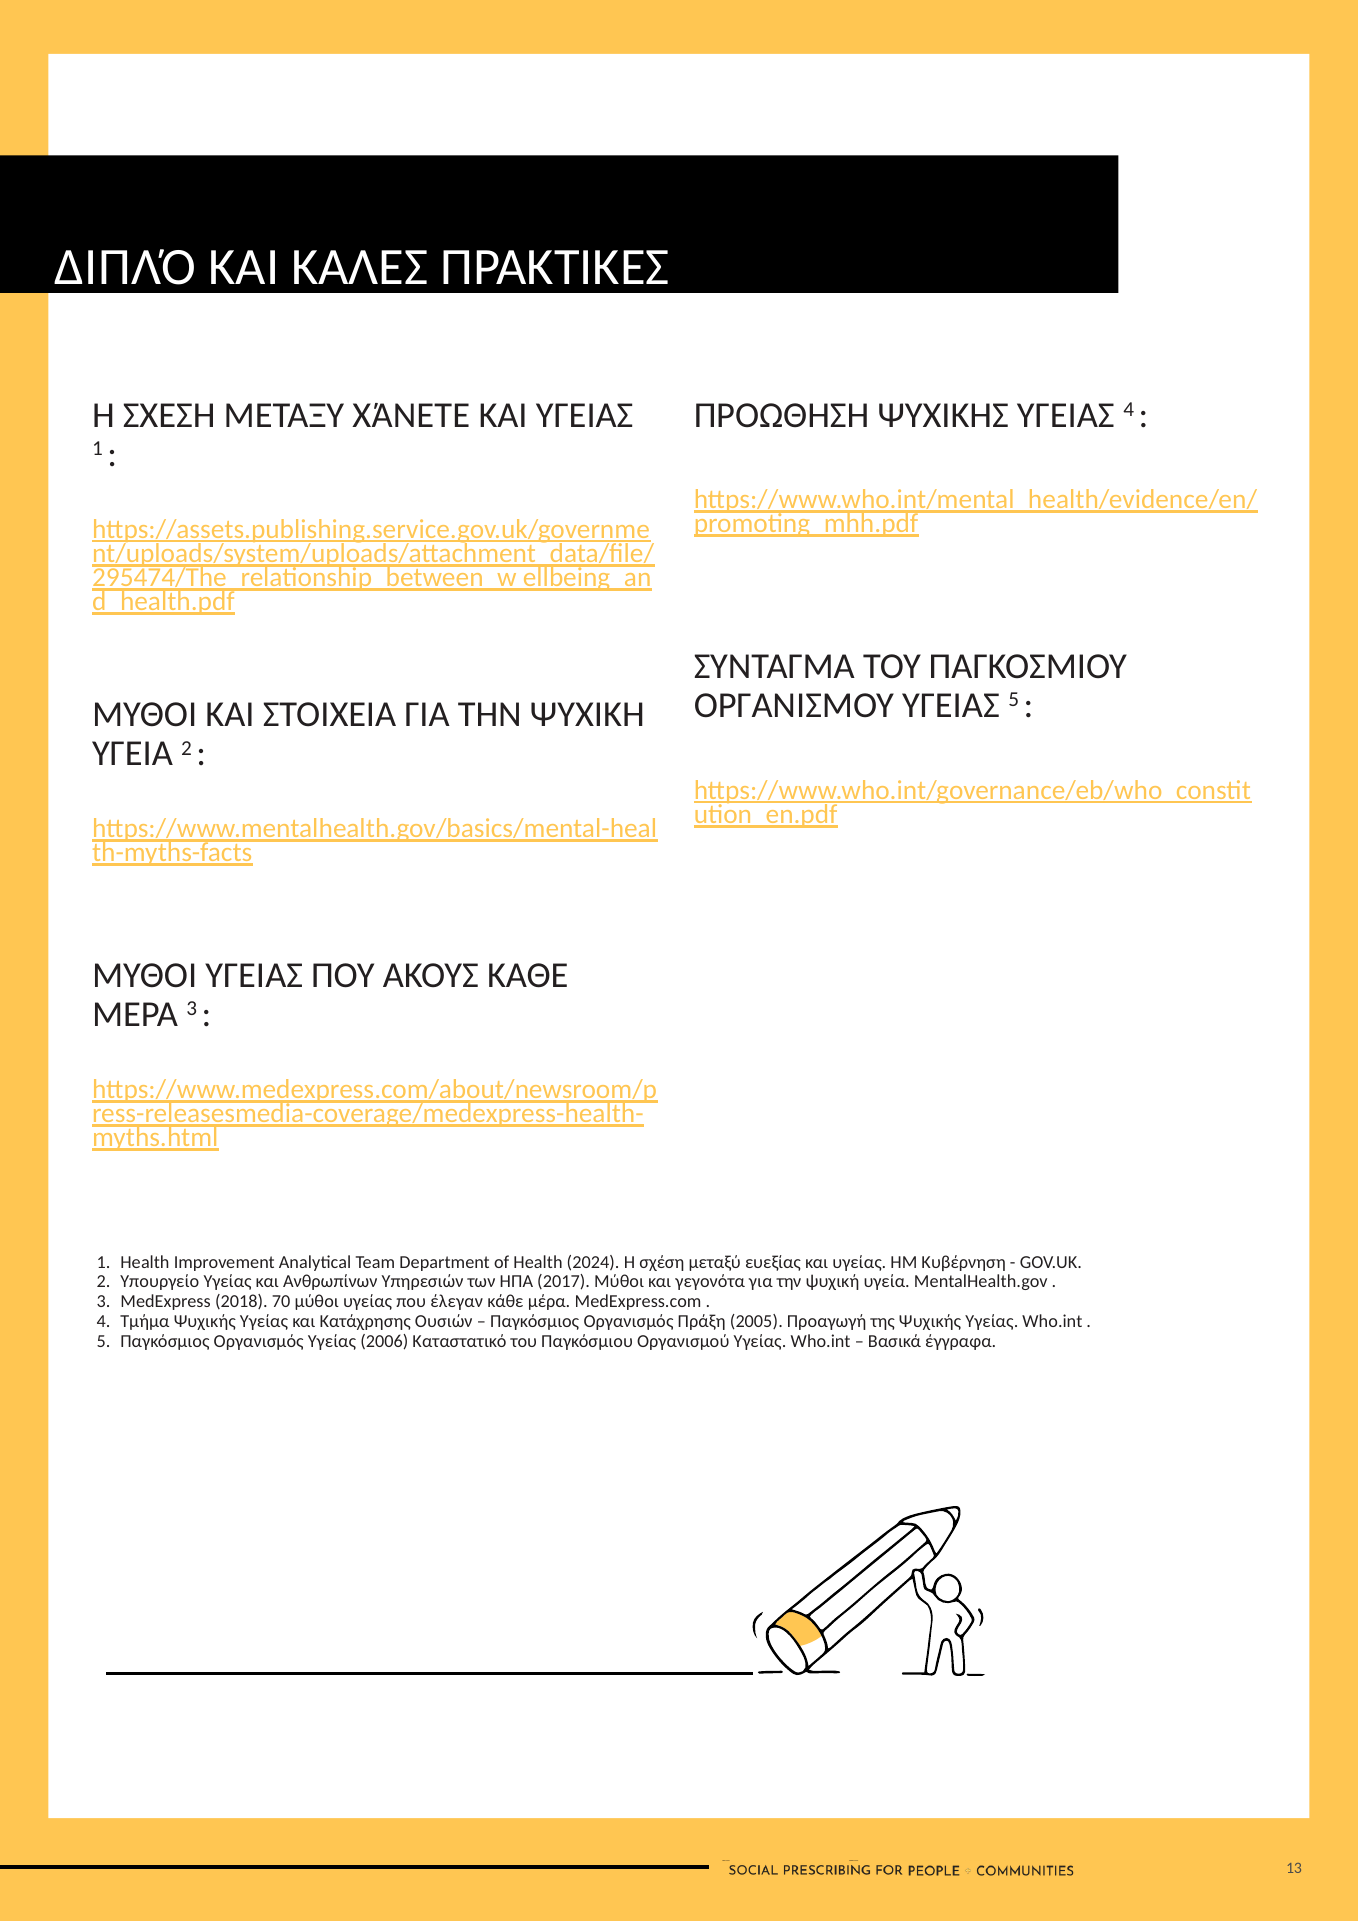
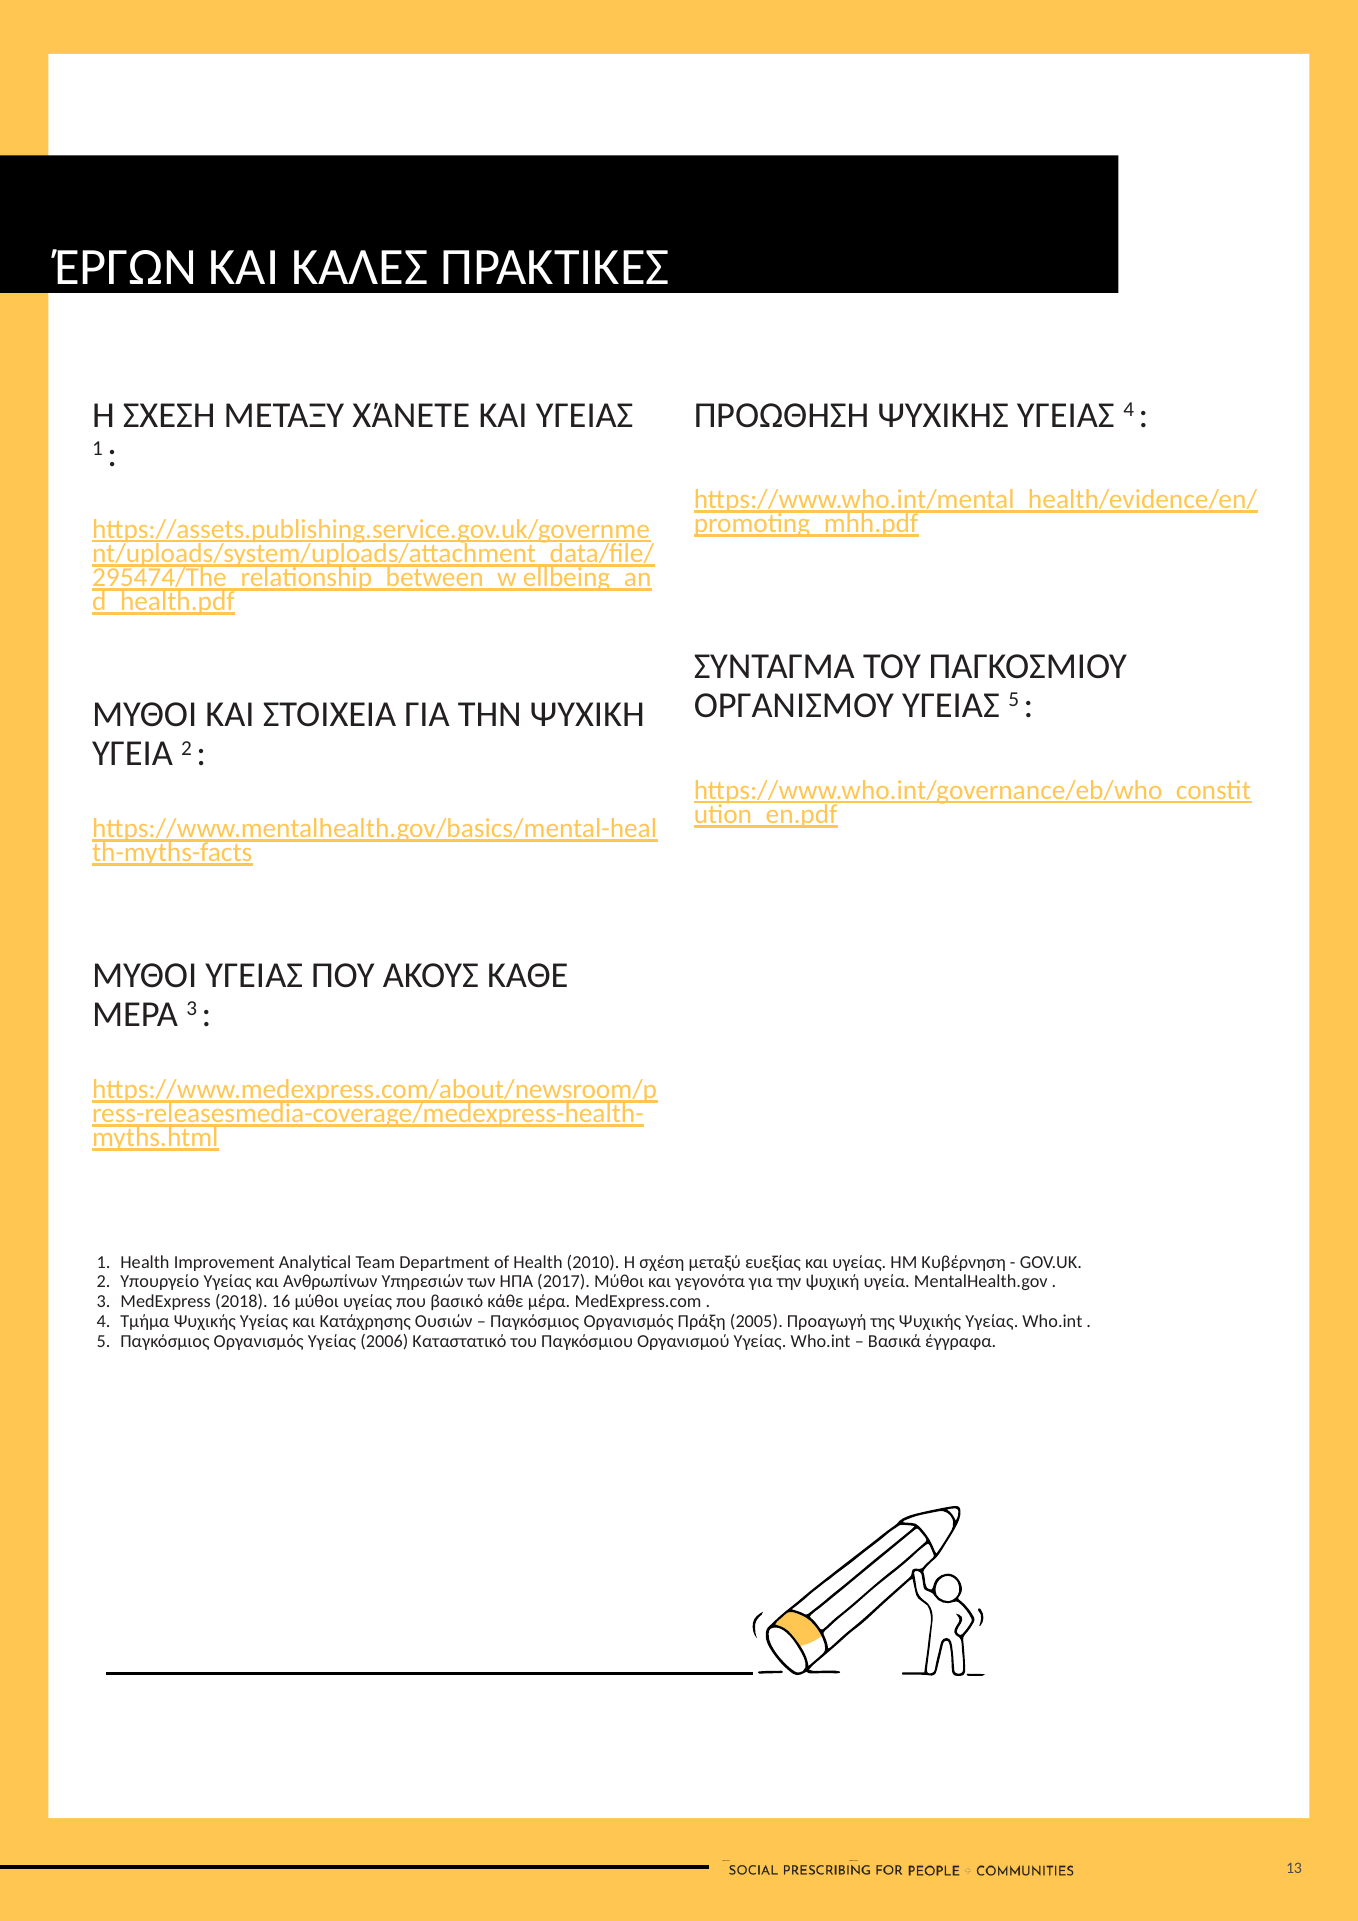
ΔΙΠΛΌ: ΔΙΠΛΌ -> ΈΡΓΩΝ
2024: 2024 -> 2010
70: 70 -> 16
έλεγαν: έλεγαν -> βασικό
